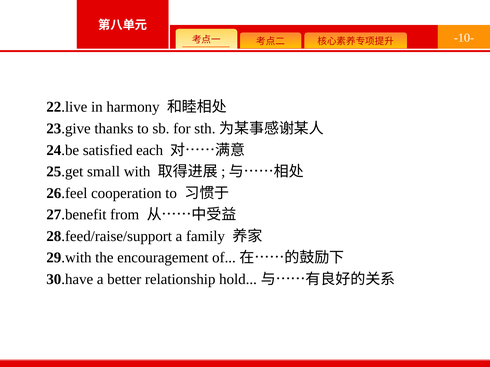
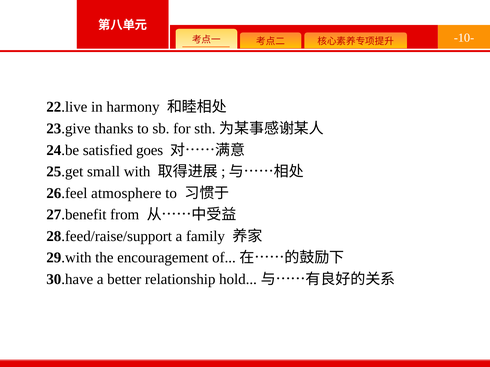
each: each -> goes
cooperation: cooperation -> atmosphere
